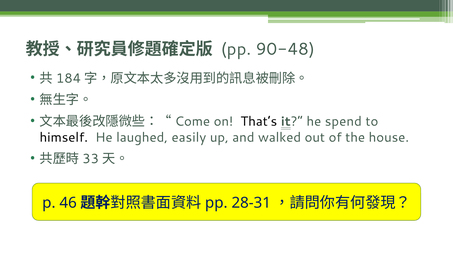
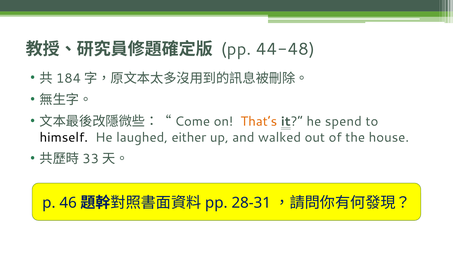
90-48: 90-48 -> 44-48
That’s colour: black -> orange
easily: easily -> either
